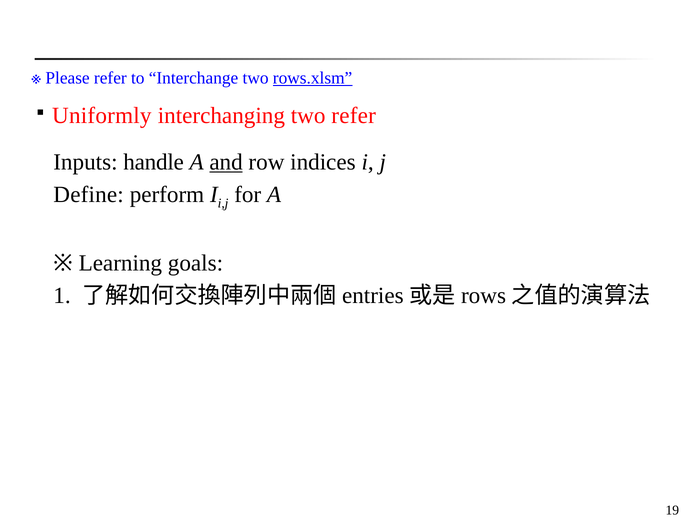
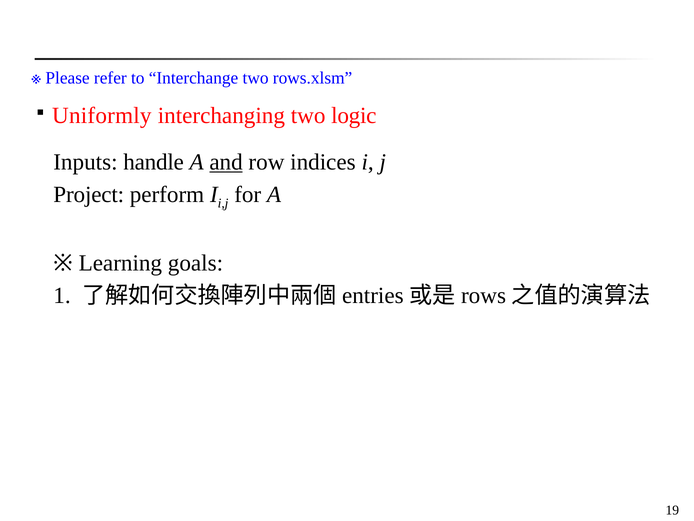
rows.xlsm underline: present -> none
two refer: refer -> logic
Define: Define -> Project
